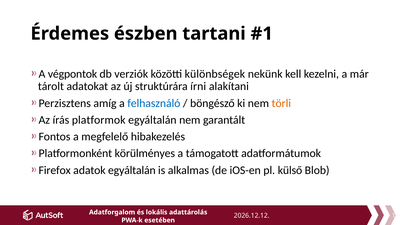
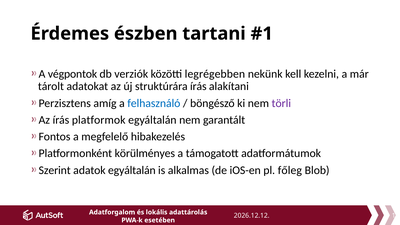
különbségek: különbségek -> legrégebben
struktúrára írni: írni -> írás
törli colour: orange -> purple
Firefox: Firefox -> Szerint
külső: külső -> főleg
